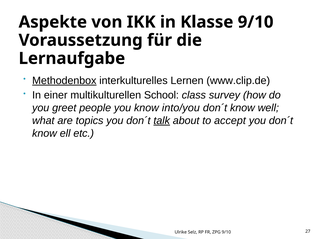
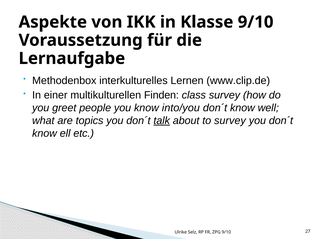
Methodenbox underline: present -> none
School: School -> Finden
to accept: accept -> survey
